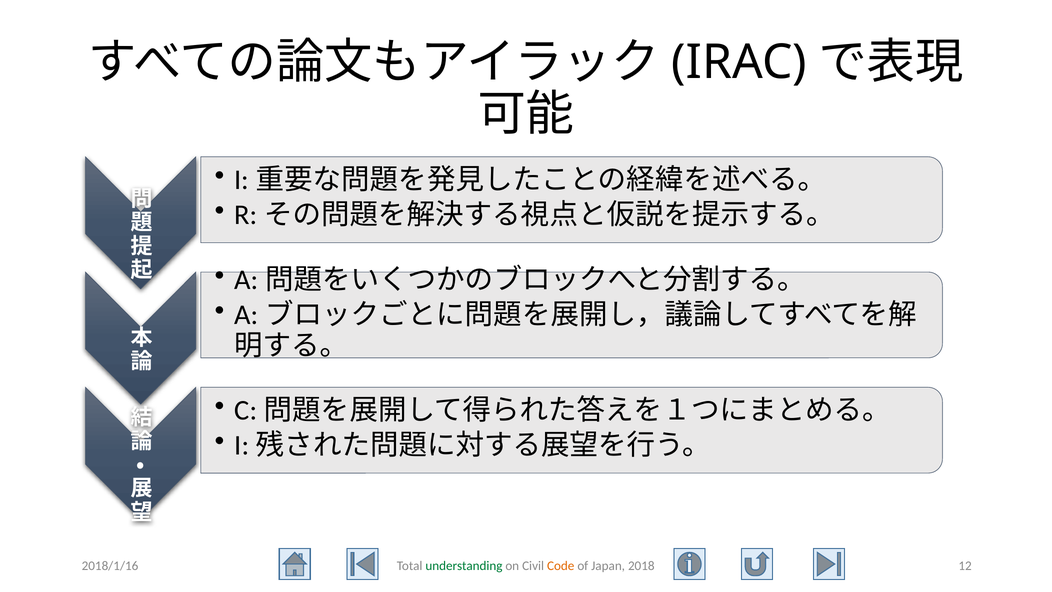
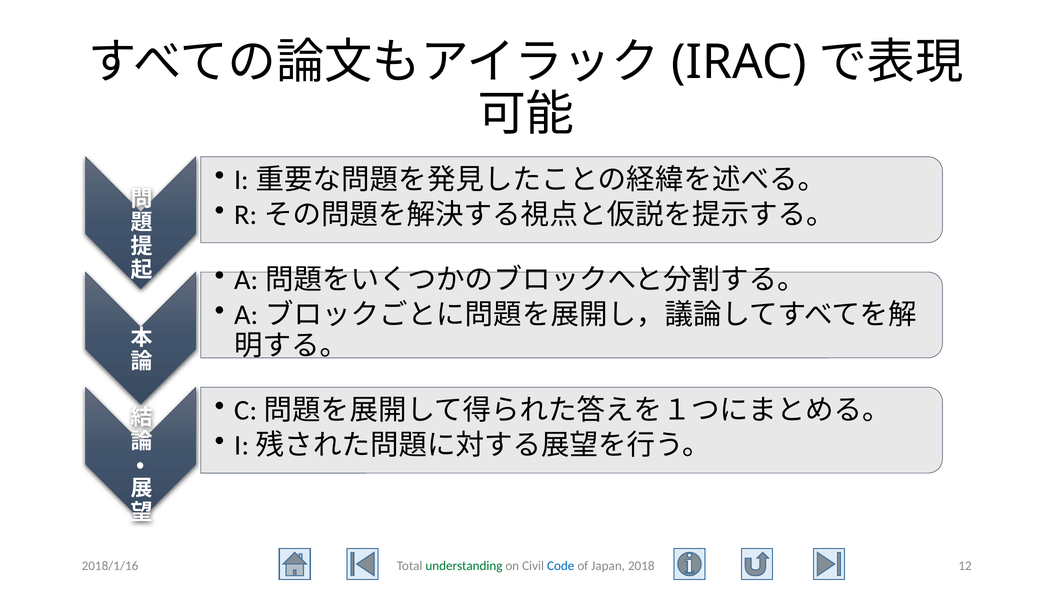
Code colour: orange -> blue
